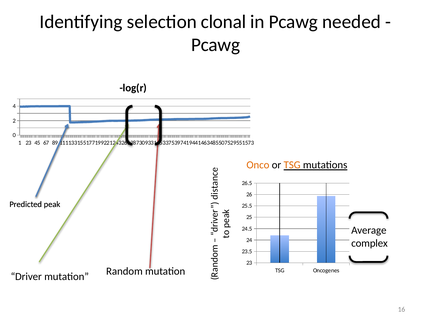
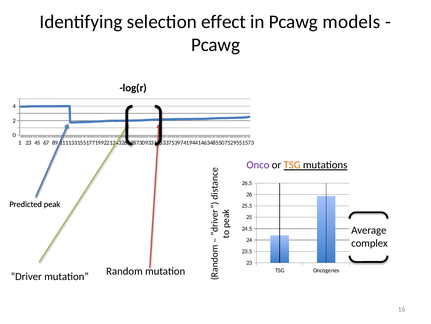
clonal: clonal -> effect
needed: needed -> models
Onco colour: orange -> purple
